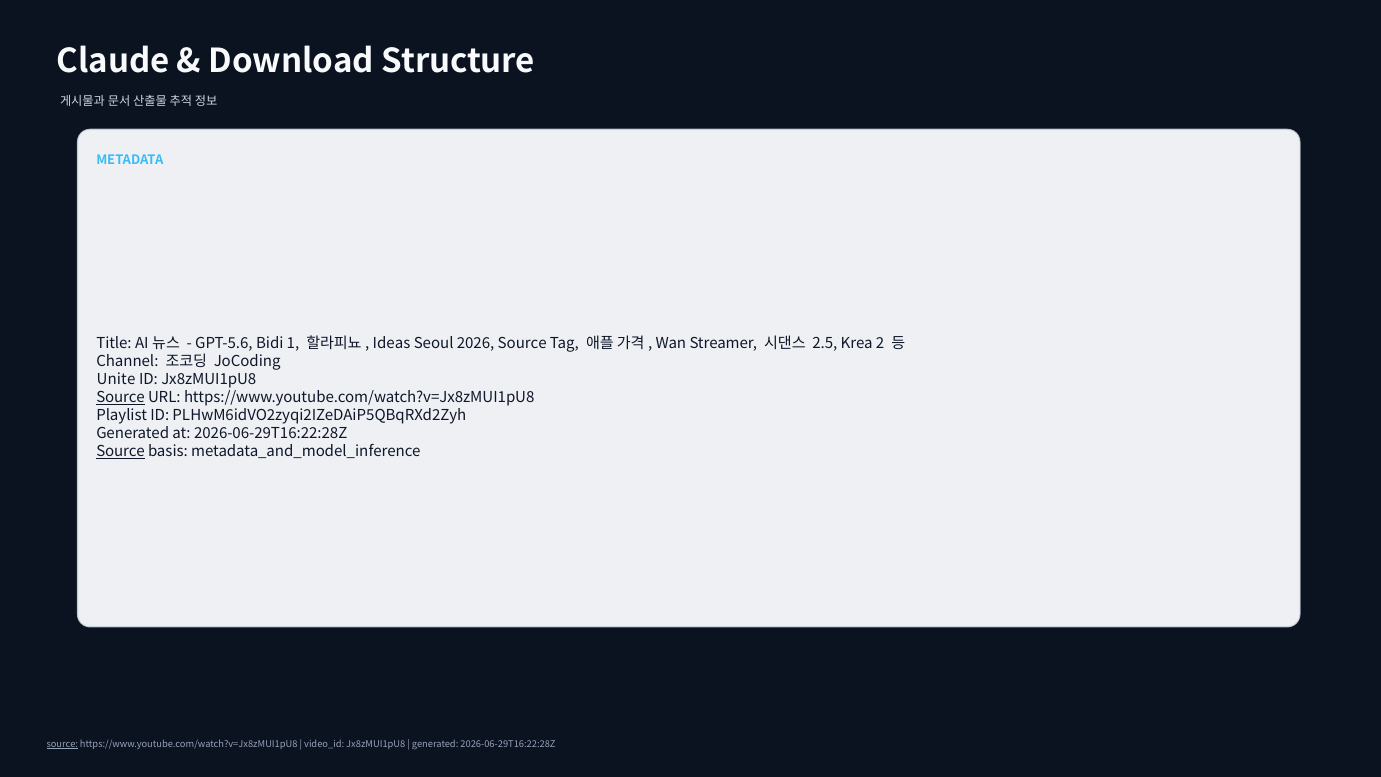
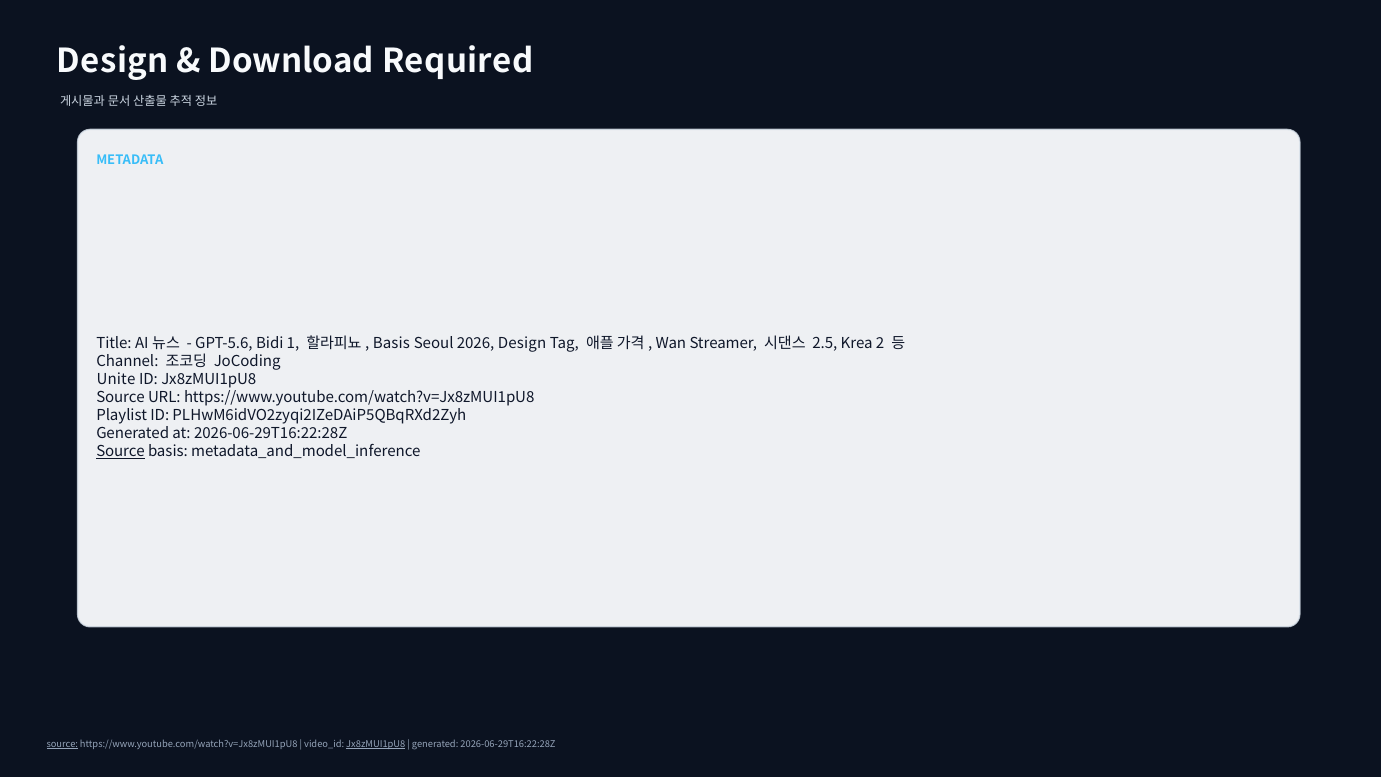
Claude at (113, 62): Claude -> Design
Structure: Structure -> Required
Ideas at (391, 344): Ideas -> Basis
2026 Source: Source -> Design
Source at (121, 398) underline: present -> none
Jx8zMUI1pU8 at (376, 744) underline: none -> present
